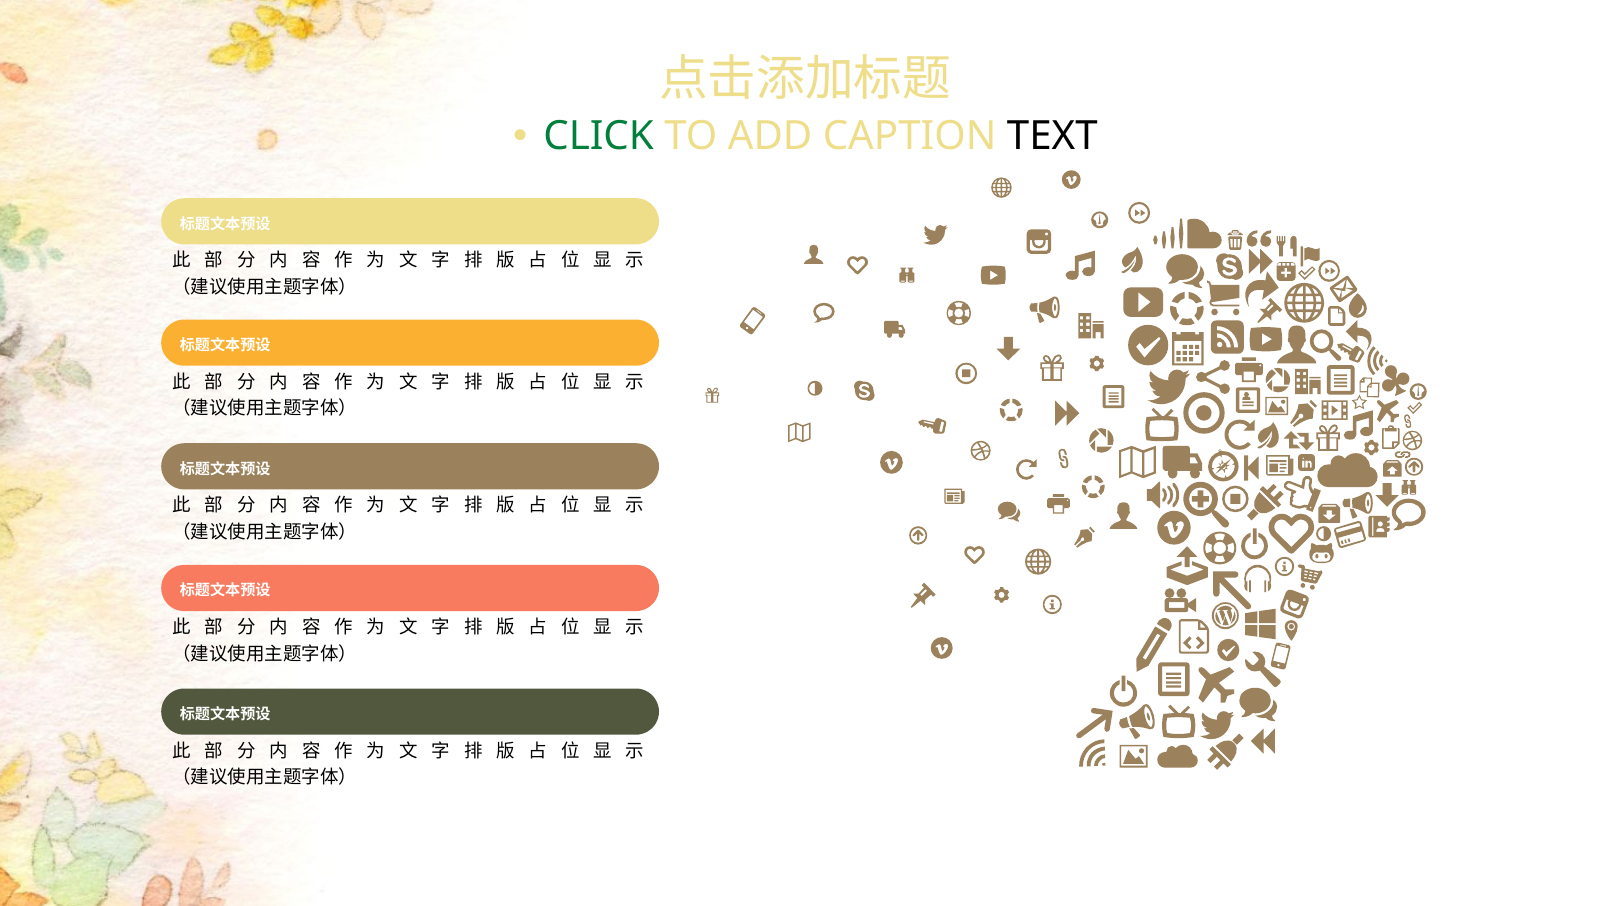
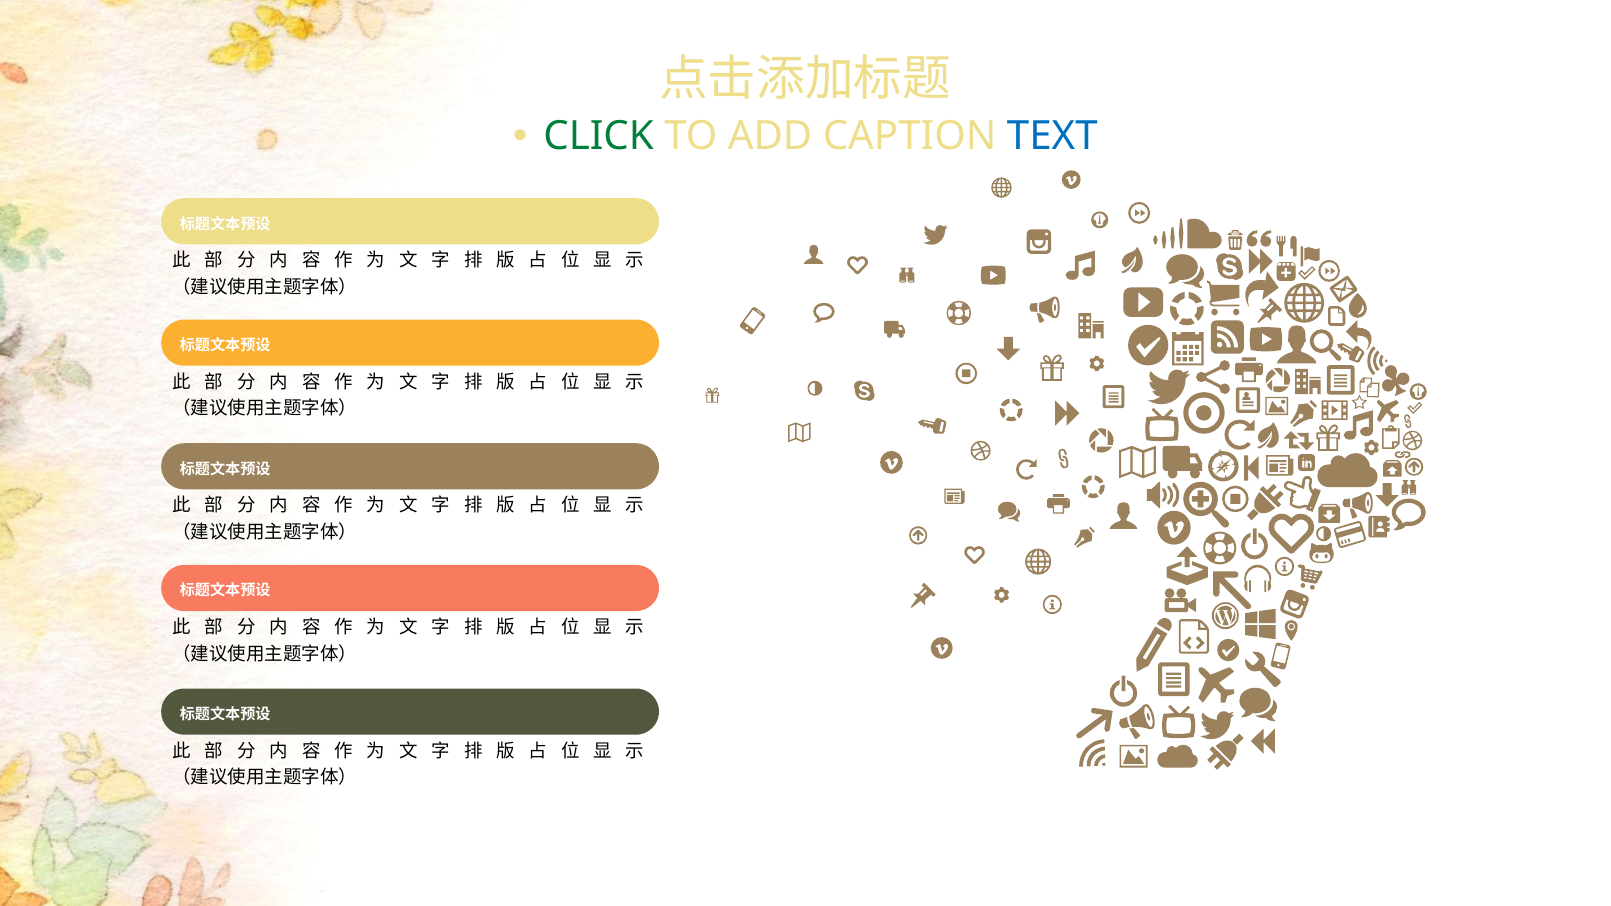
TEXT colour: black -> blue
